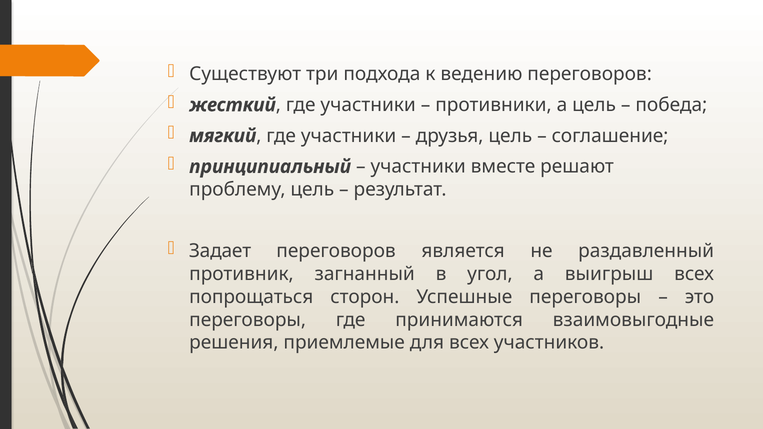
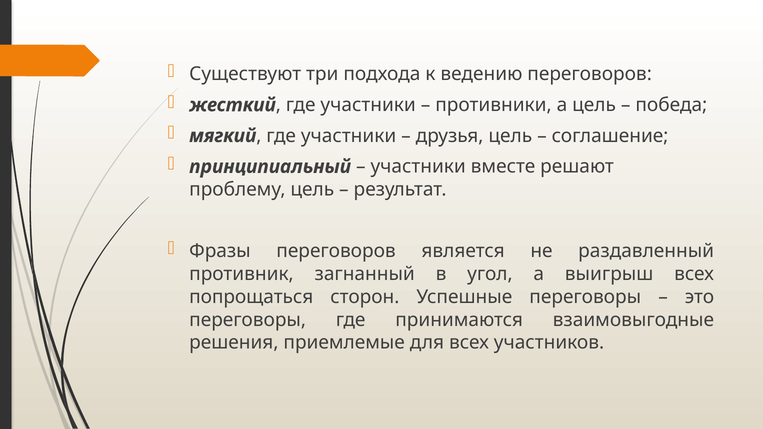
Задает: Задает -> Фразы
